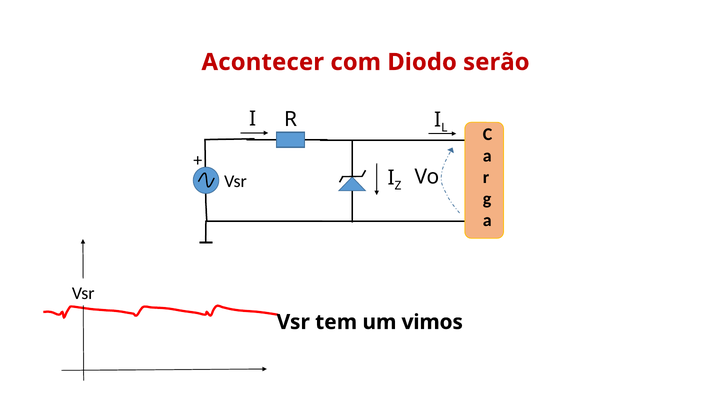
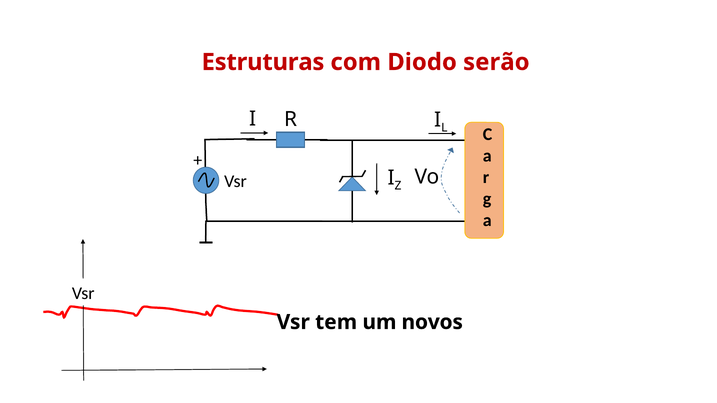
Acontecer: Acontecer -> Estruturas
vimos: vimos -> novos
